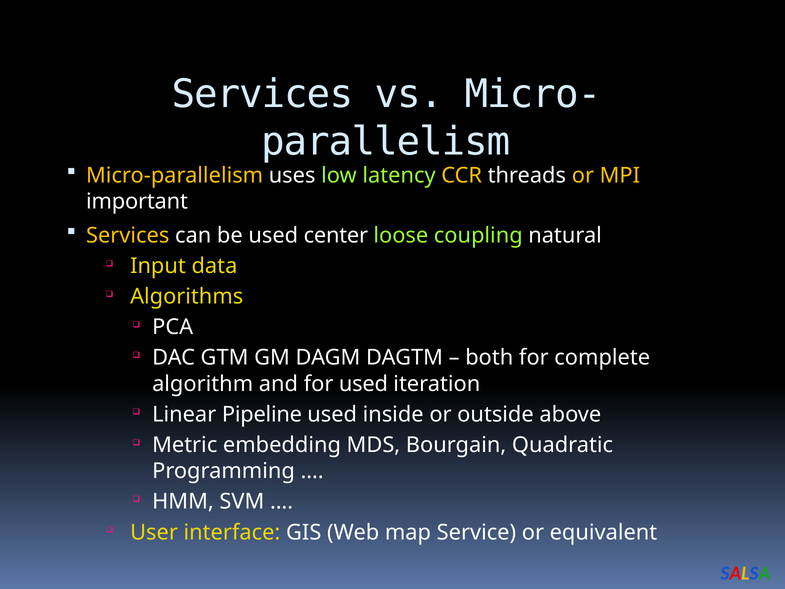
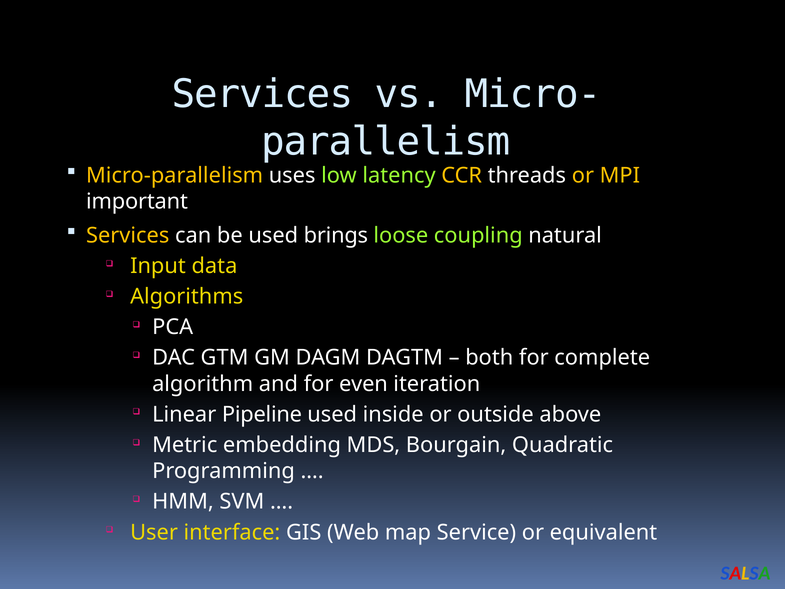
center: center -> brings
for used: used -> even
